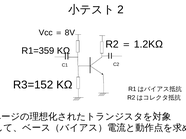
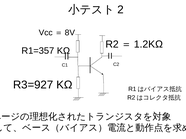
R1=359: R1=359 -> R1=357
R3=152: R3=152 -> R3=927
